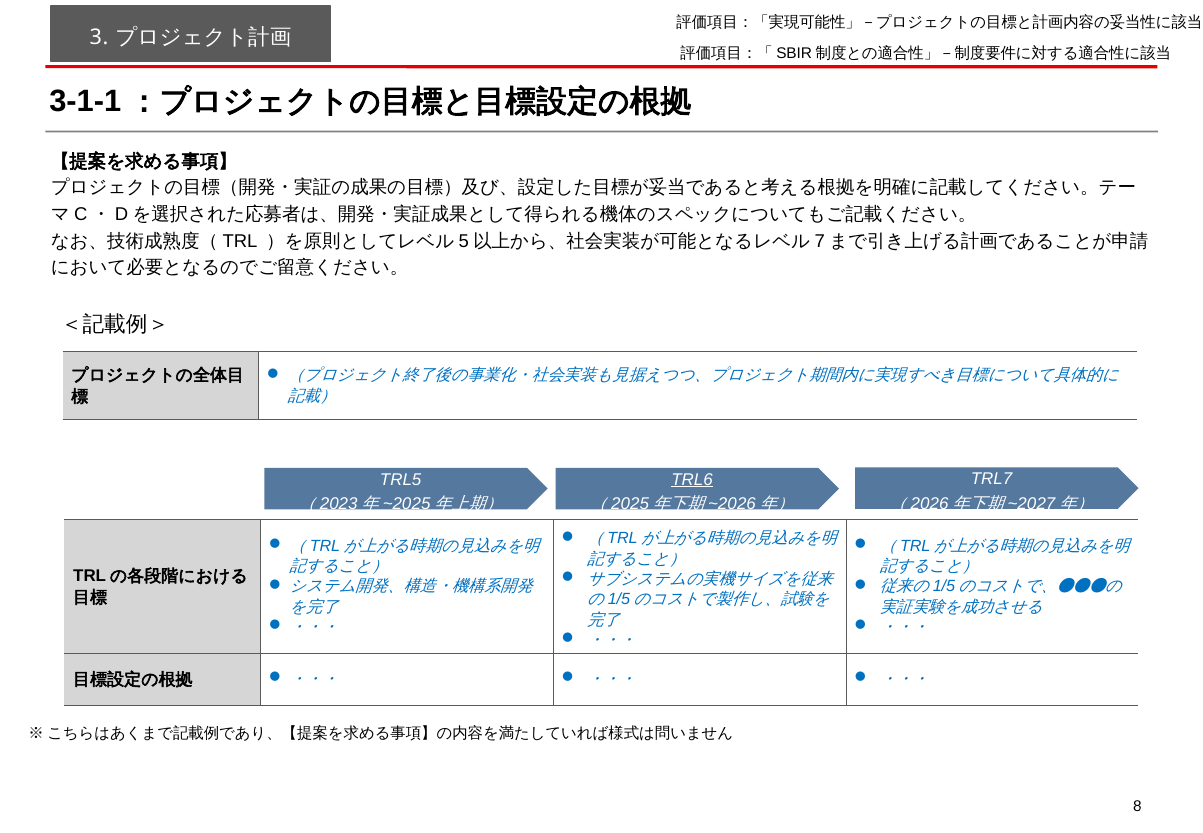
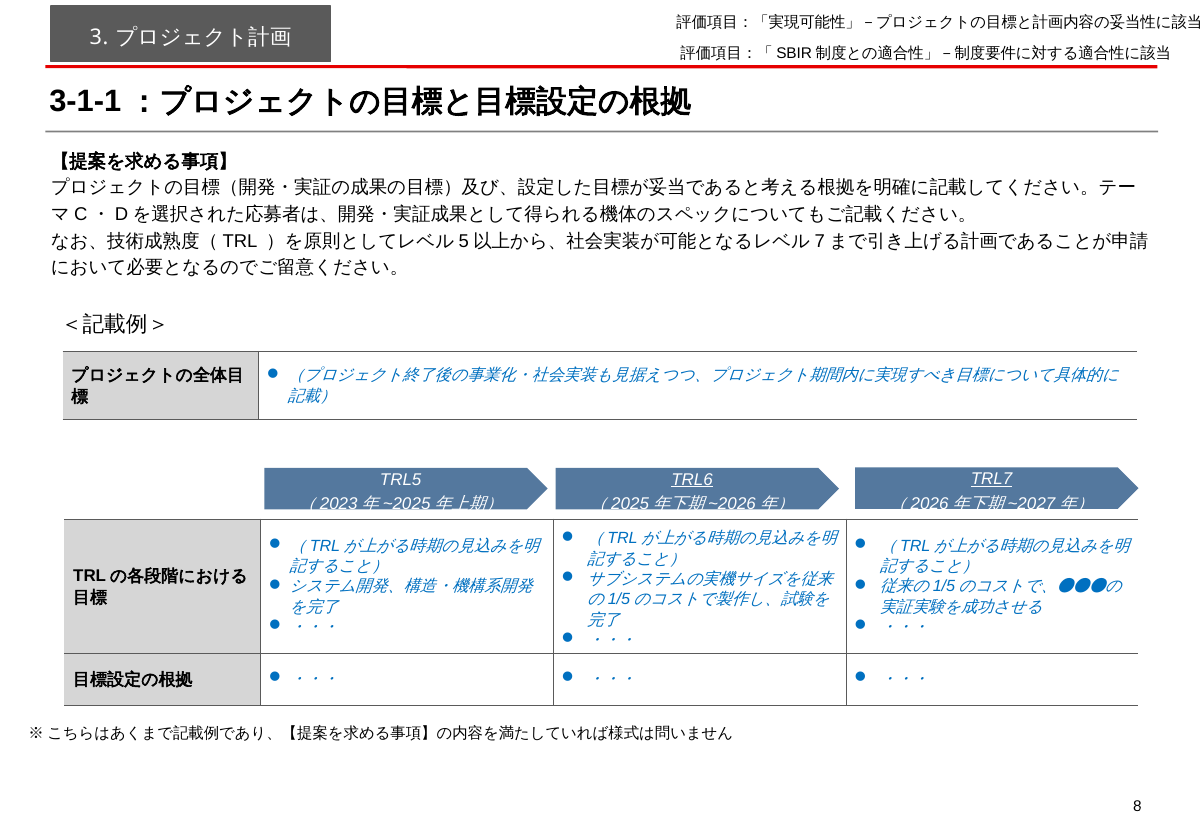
TRL7 underline: none -> present
